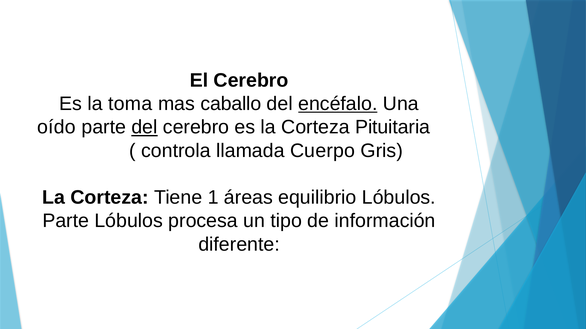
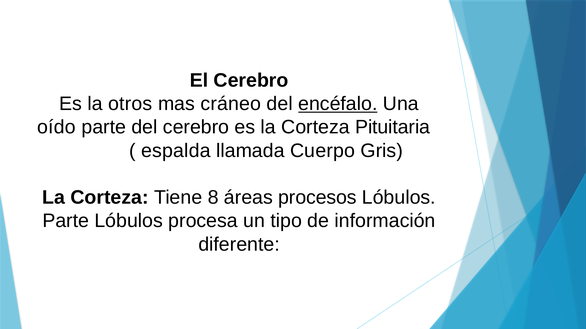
toma: toma -> otros
caballo: caballo -> cráneo
del at (144, 127) underline: present -> none
controla: controla -> espalda
1: 1 -> 8
equilibrio: equilibrio -> procesos
